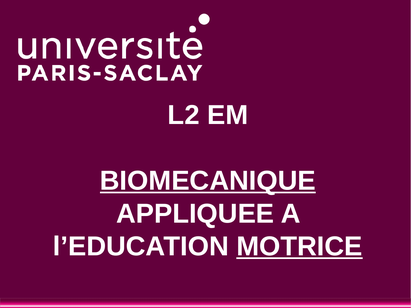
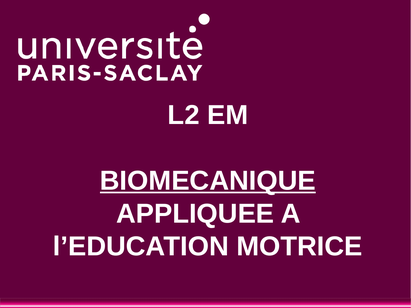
MOTRICE underline: present -> none
